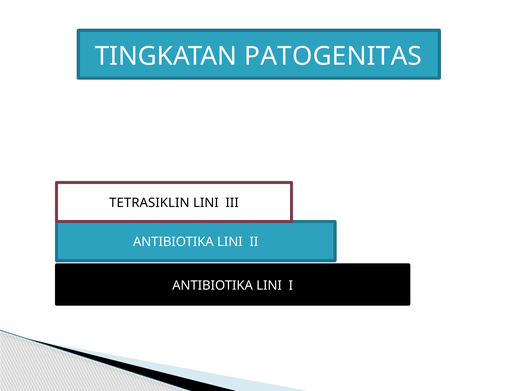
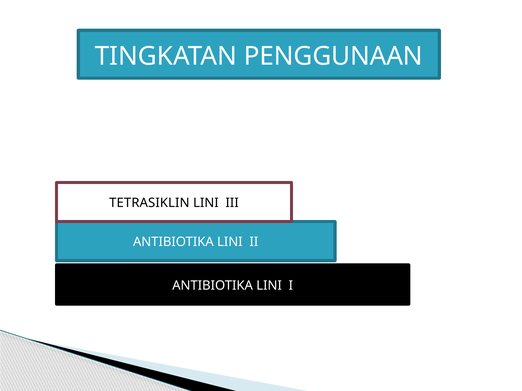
PATOGENITAS: PATOGENITAS -> PENGGUNAAN
